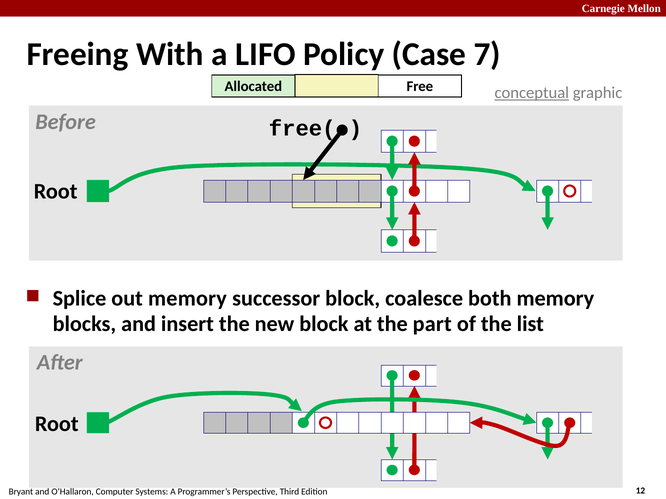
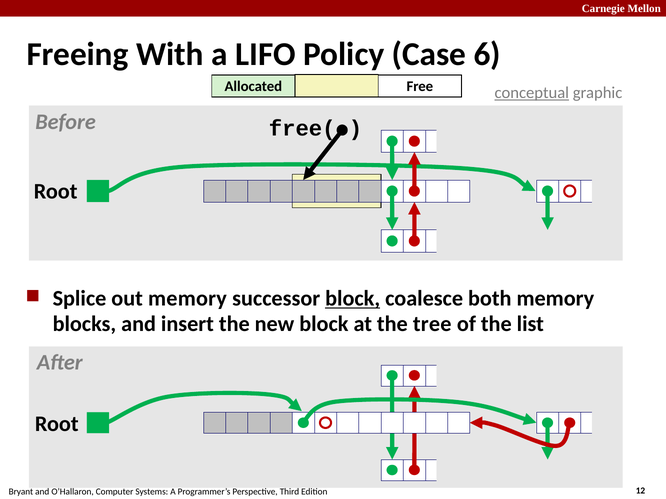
7: 7 -> 6
block at (353, 299) underline: none -> present
part: part -> tree
